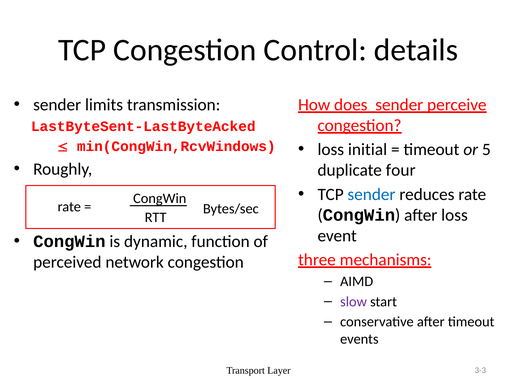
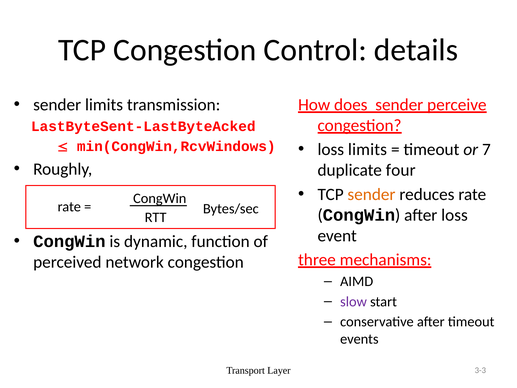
loss initial: initial -> limits
5: 5 -> 7
sender at (371, 194) colour: blue -> orange
